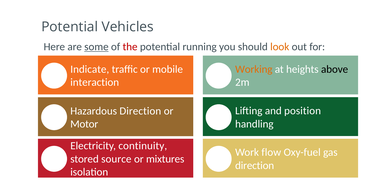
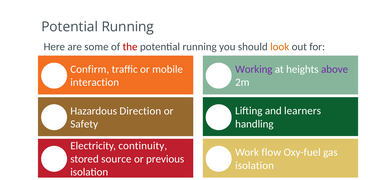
Vehicles at (128, 27): Vehicles -> Running
some underline: present -> none
Indicate: Indicate -> Confirm
Working colour: orange -> purple
above colour: black -> purple
position: position -> learners
Motor: Motor -> Safety
mixtures: mixtures -> previous
direction at (255, 165): direction -> isolation
